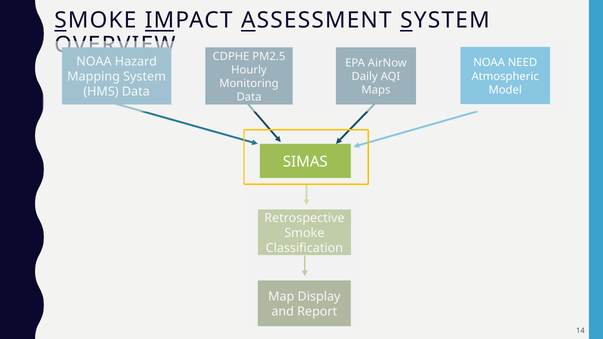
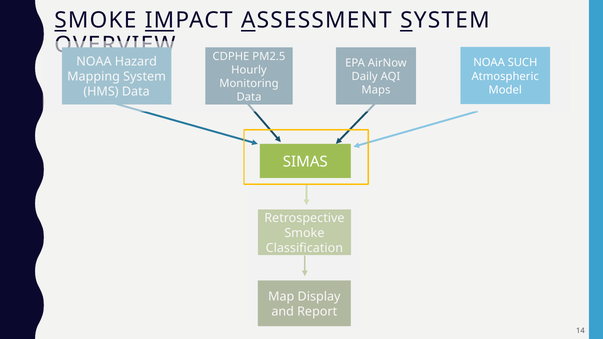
NEED: NEED -> SUCH
